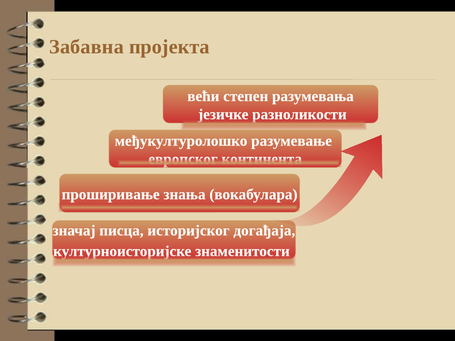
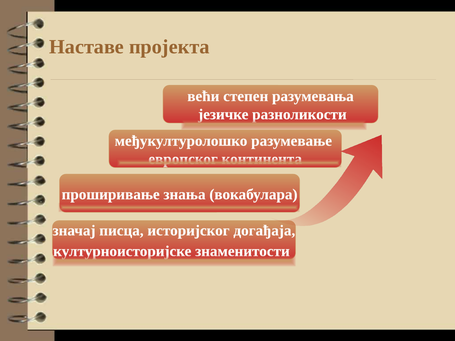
Забавна: Забавна -> Наставе
